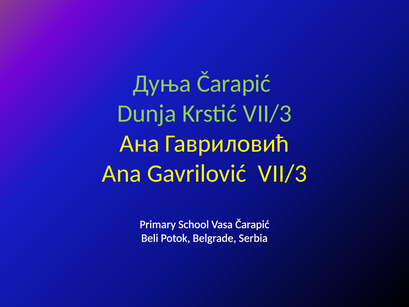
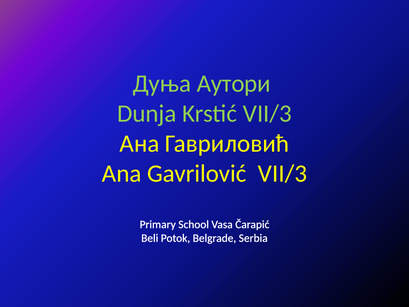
Дуња Čarapić: Čarapić -> Аутори
